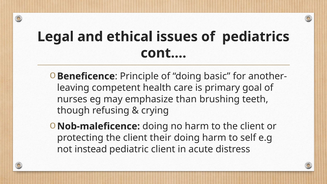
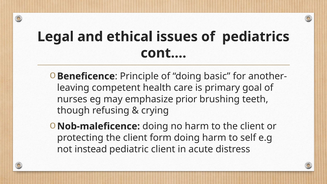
than: than -> prior
their: their -> form
